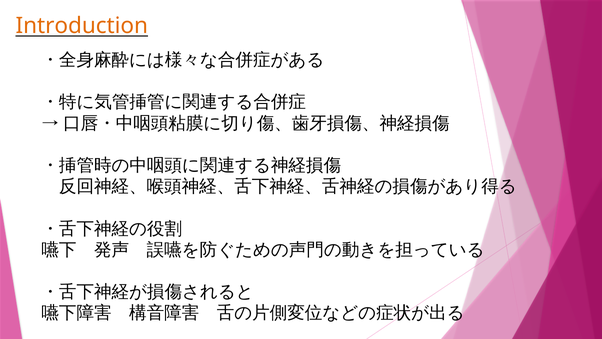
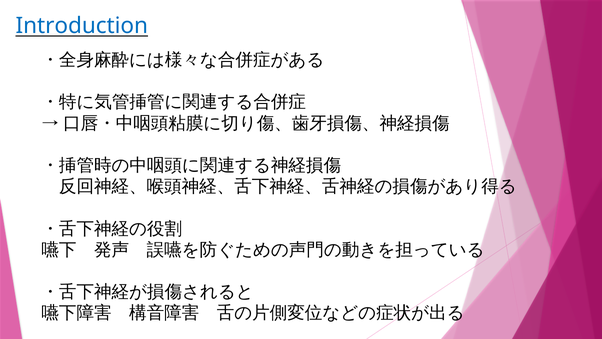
Introduction colour: orange -> blue
